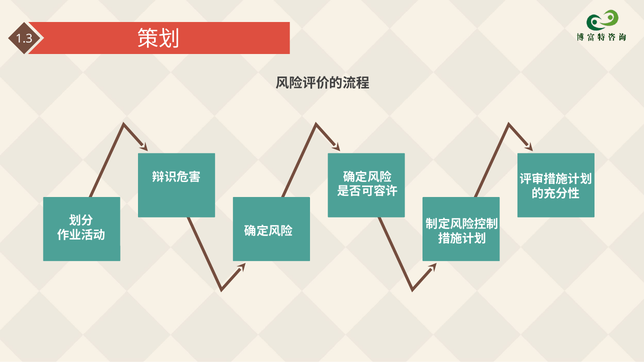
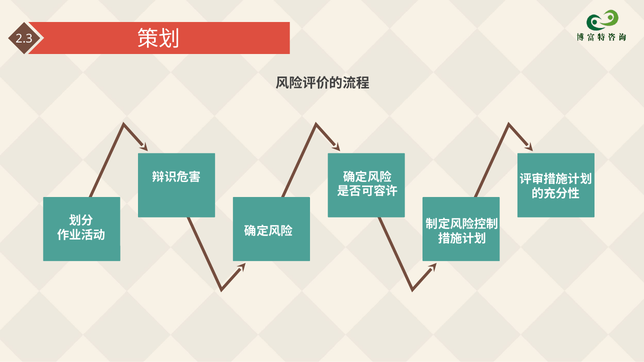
1.3: 1.3 -> 2.3
